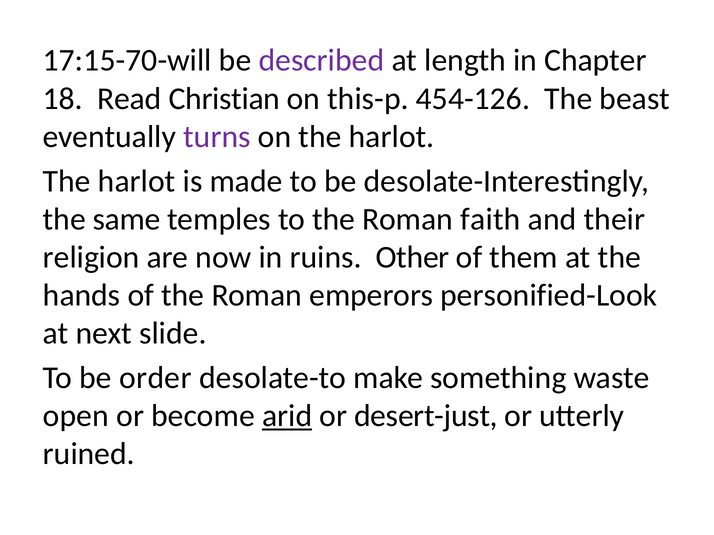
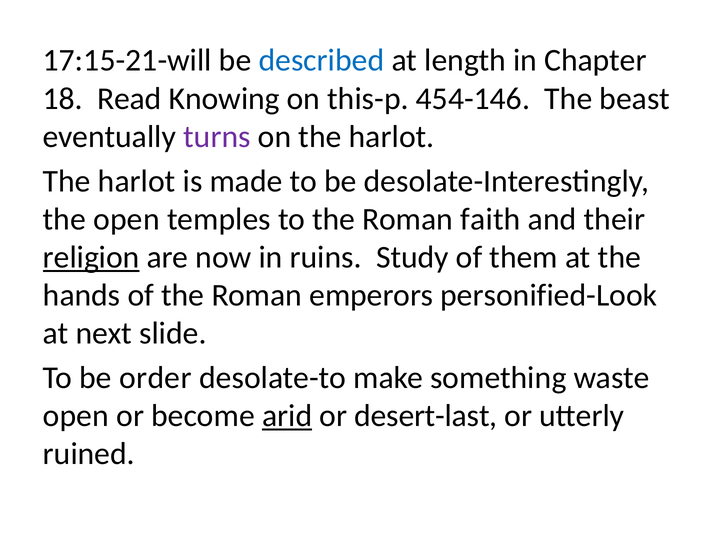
17:15-70-will: 17:15-70-will -> 17:15-21-will
described colour: purple -> blue
Christian: Christian -> Knowing
454-126: 454-126 -> 454-146
the same: same -> open
religion underline: none -> present
Other: Other -> Study
desert-just: desert-just -> desert-last
